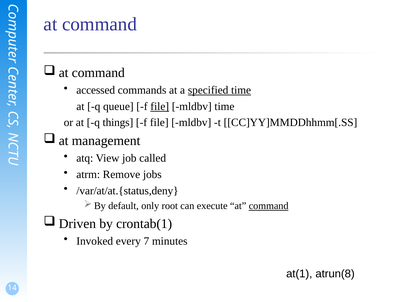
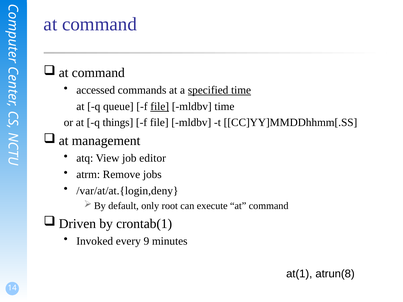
called: called -> editor
/var/at/at.{status,deny: /var/at/at.{status,deny -> /var/at/at.{login,deny
command at (269, 206) underline: present -> none
7: 7 -> 9
